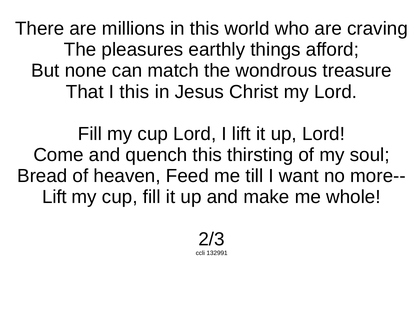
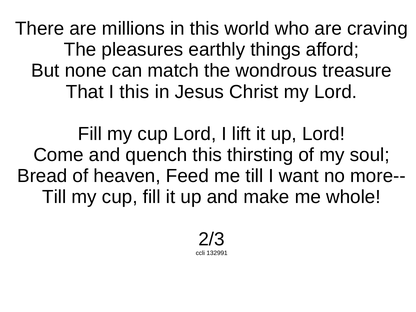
Lift at (54, 197): Lift -> Till
